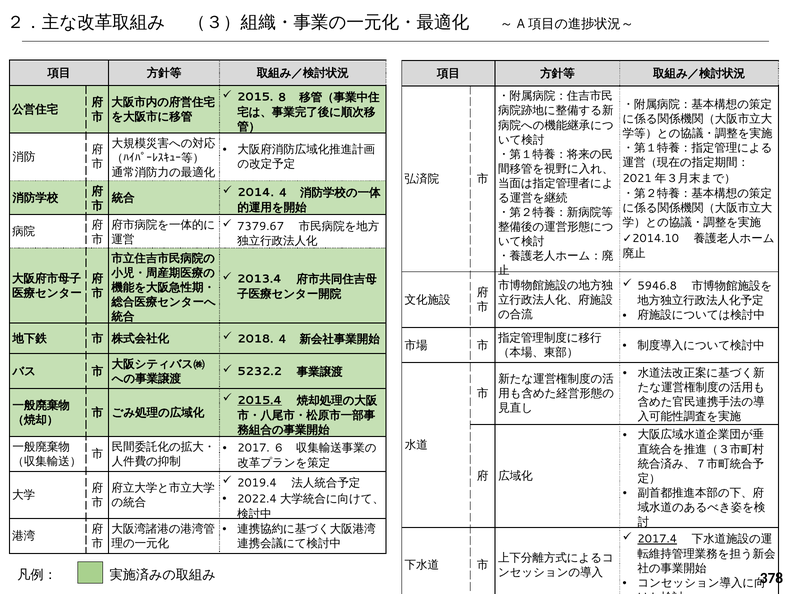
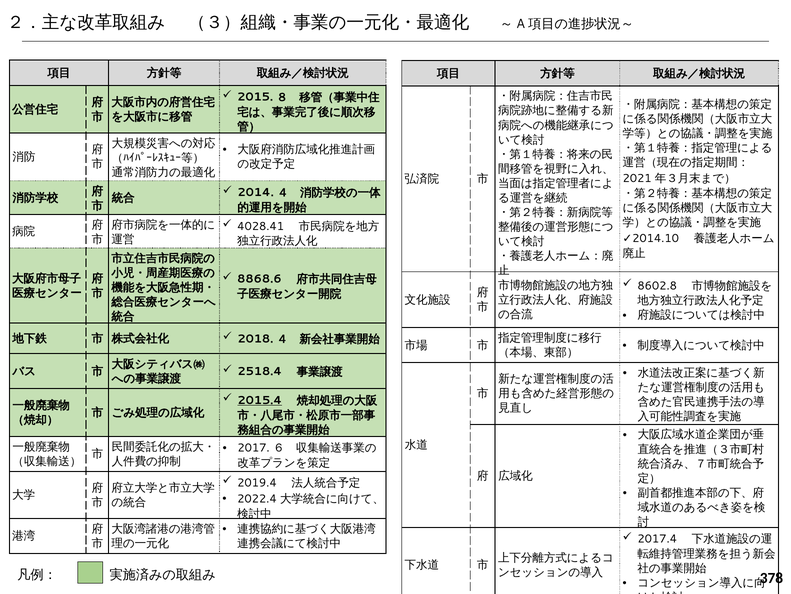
7379.67: 7379.67 -> 4028.41
2013.4: 2013.4 -> 8868.6
5946.8: 5946.8 -> 8602.8
5232.2: 5232.2 -> 2518.4
2017.4 underline: present -> none
